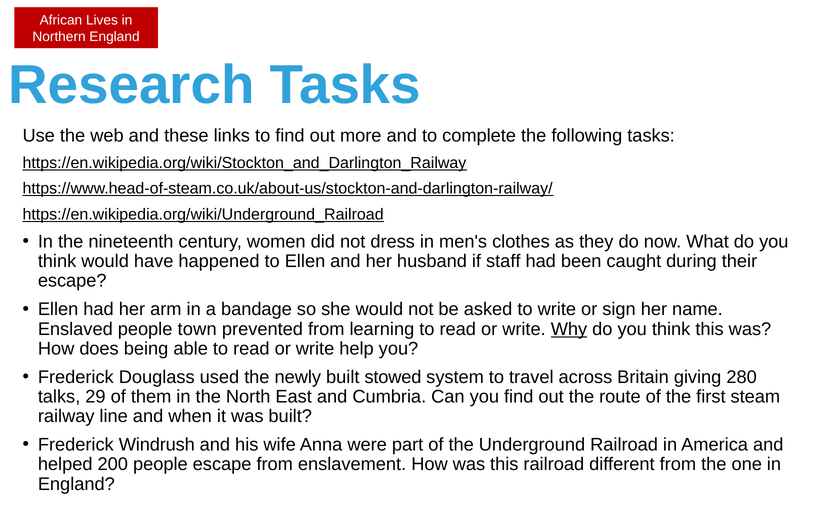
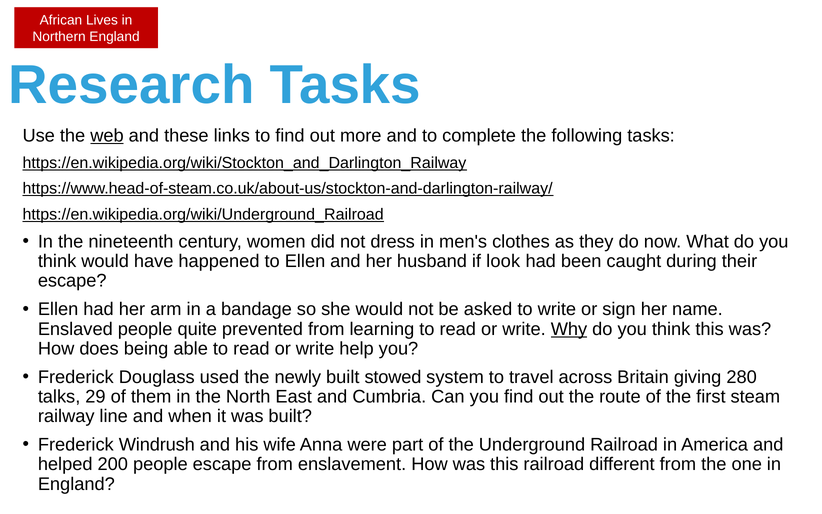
web underline: none -> present
staff: staff -> look
town: town -> quite
